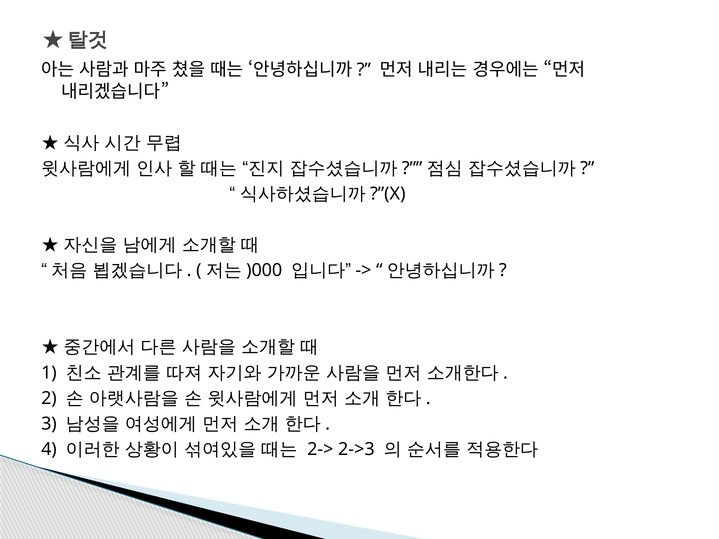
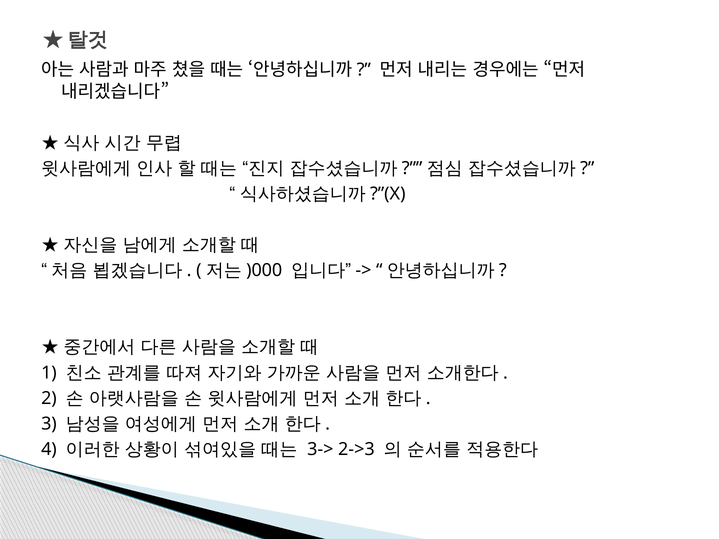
2->: 2-> -> 3->
